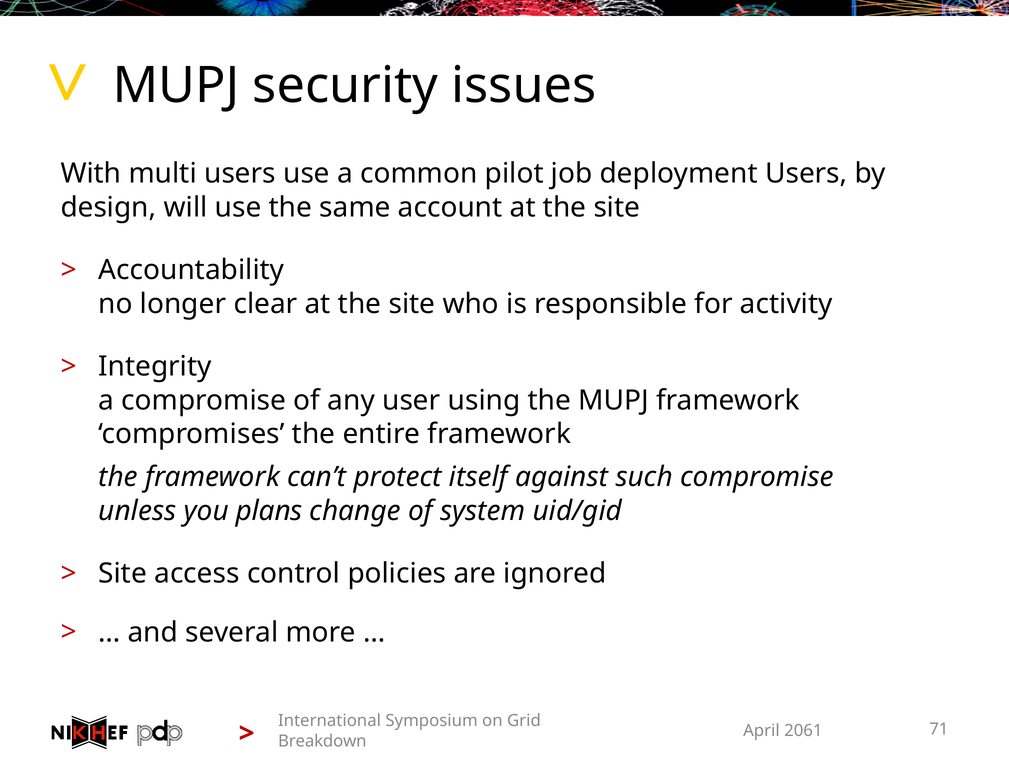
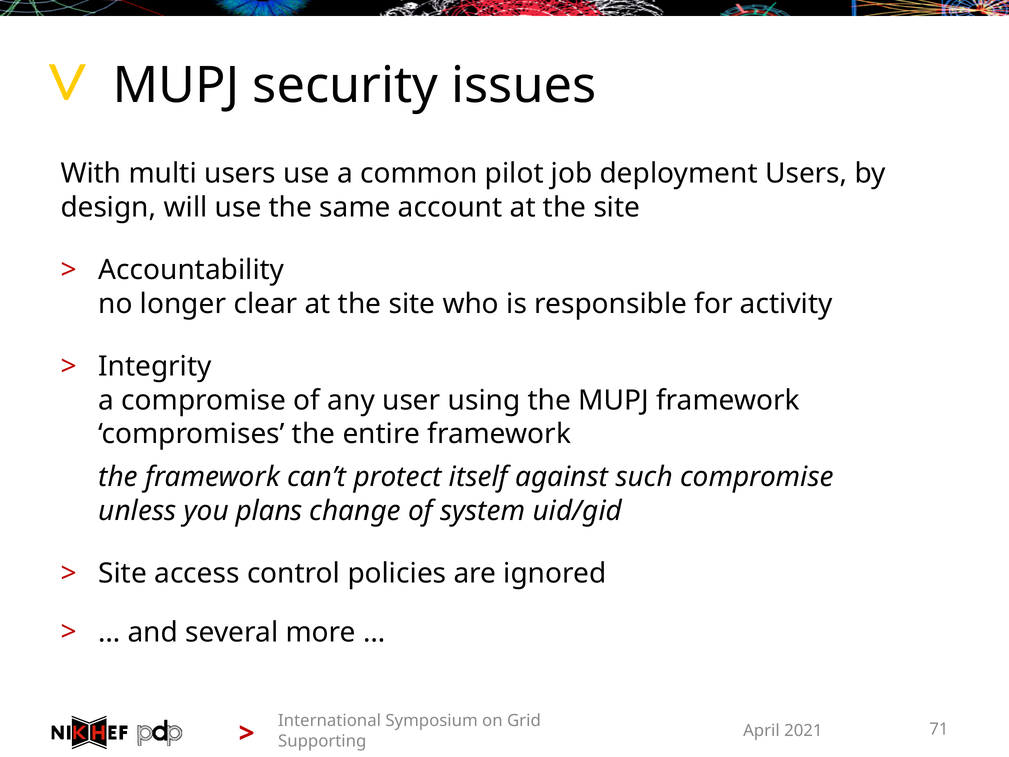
2061: 2061 -> 2021
Breakdown: Breakdown -> Supporting
